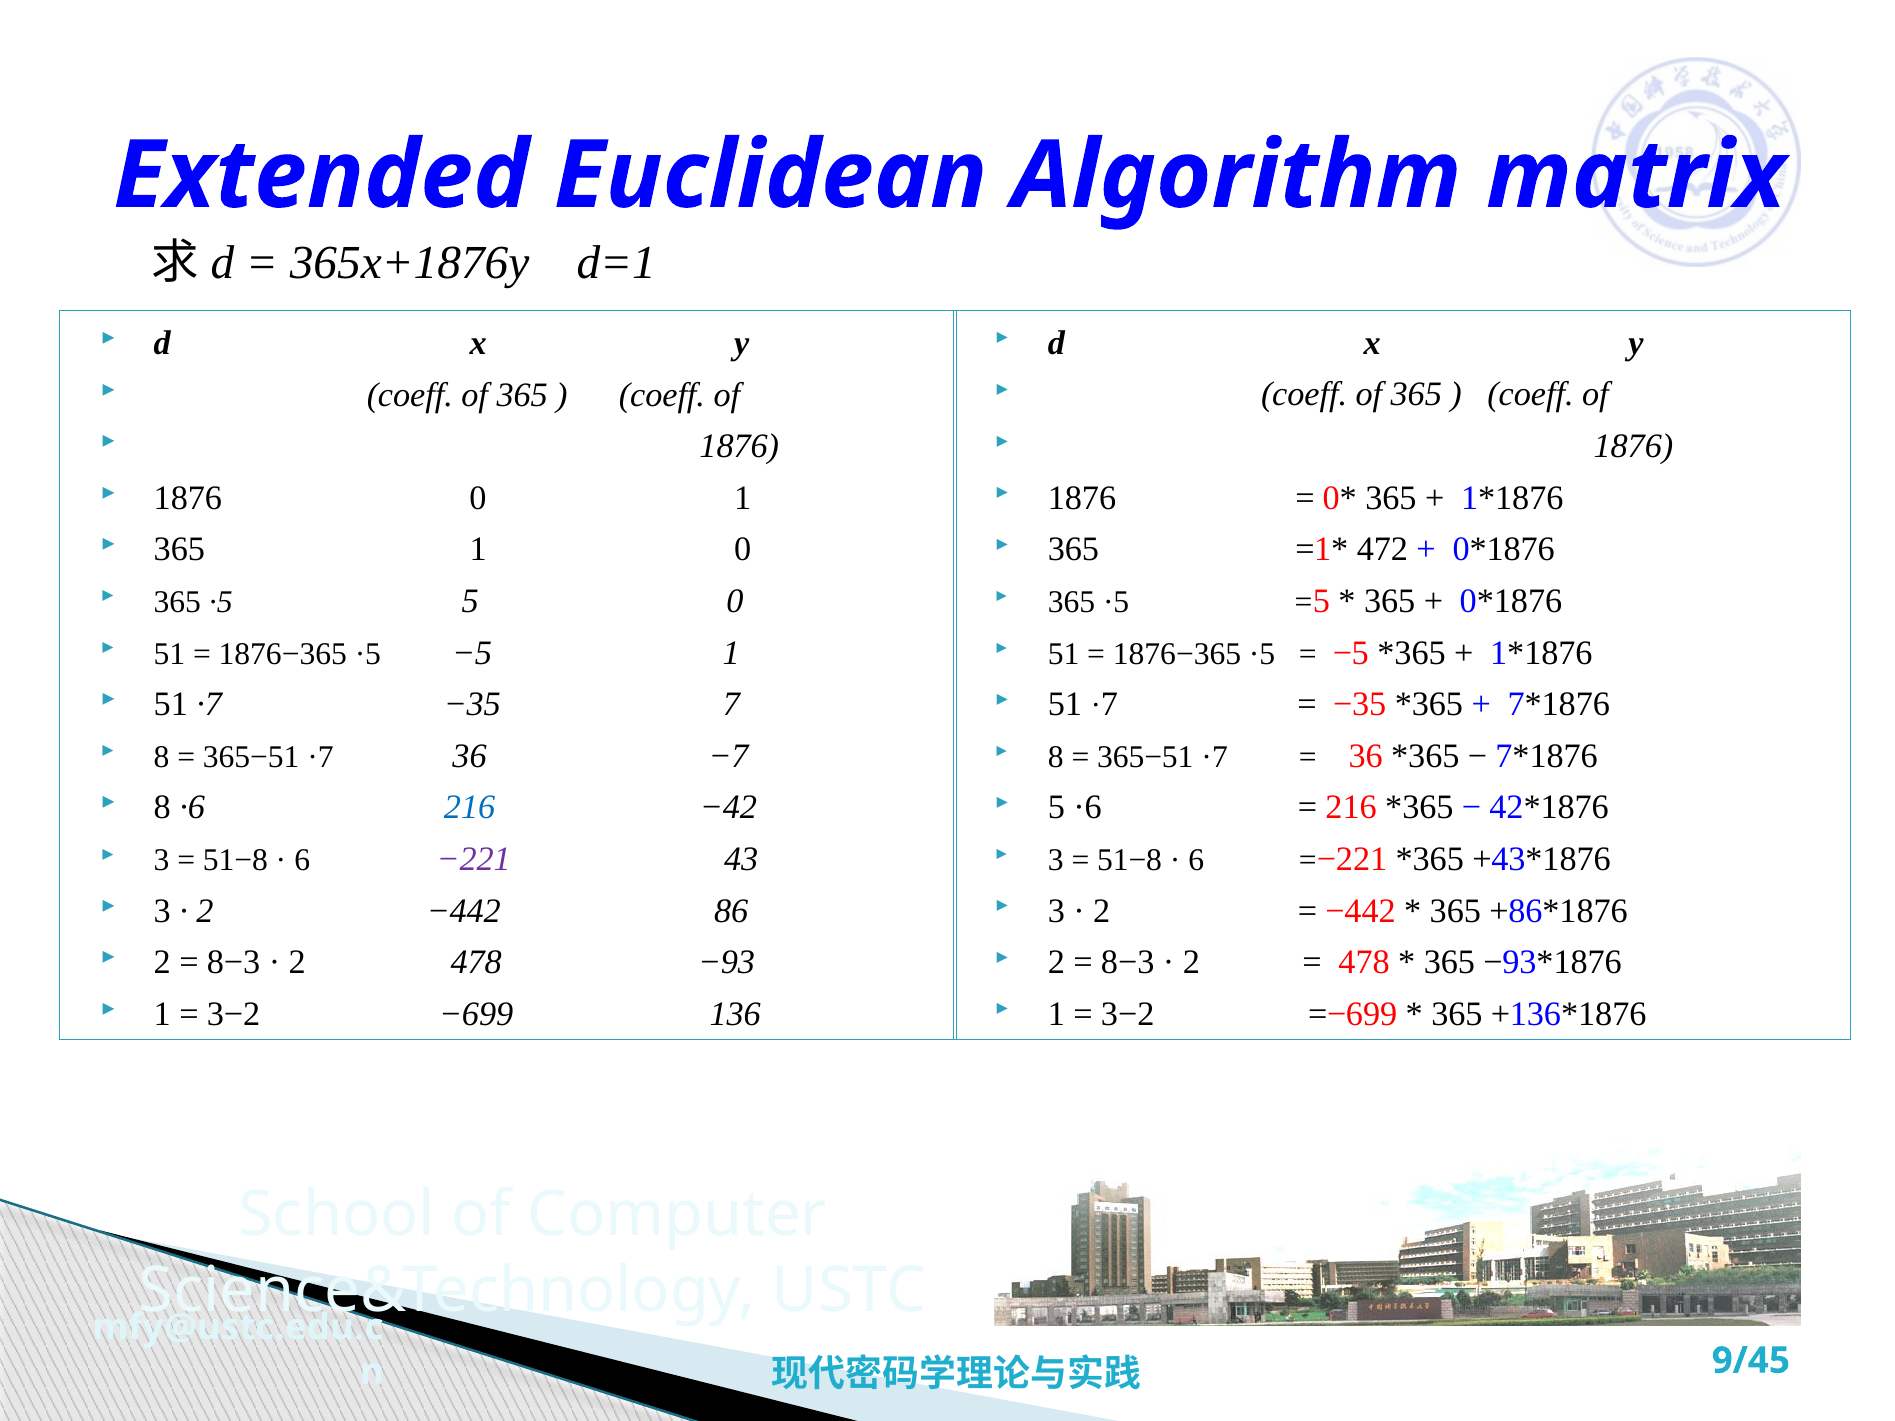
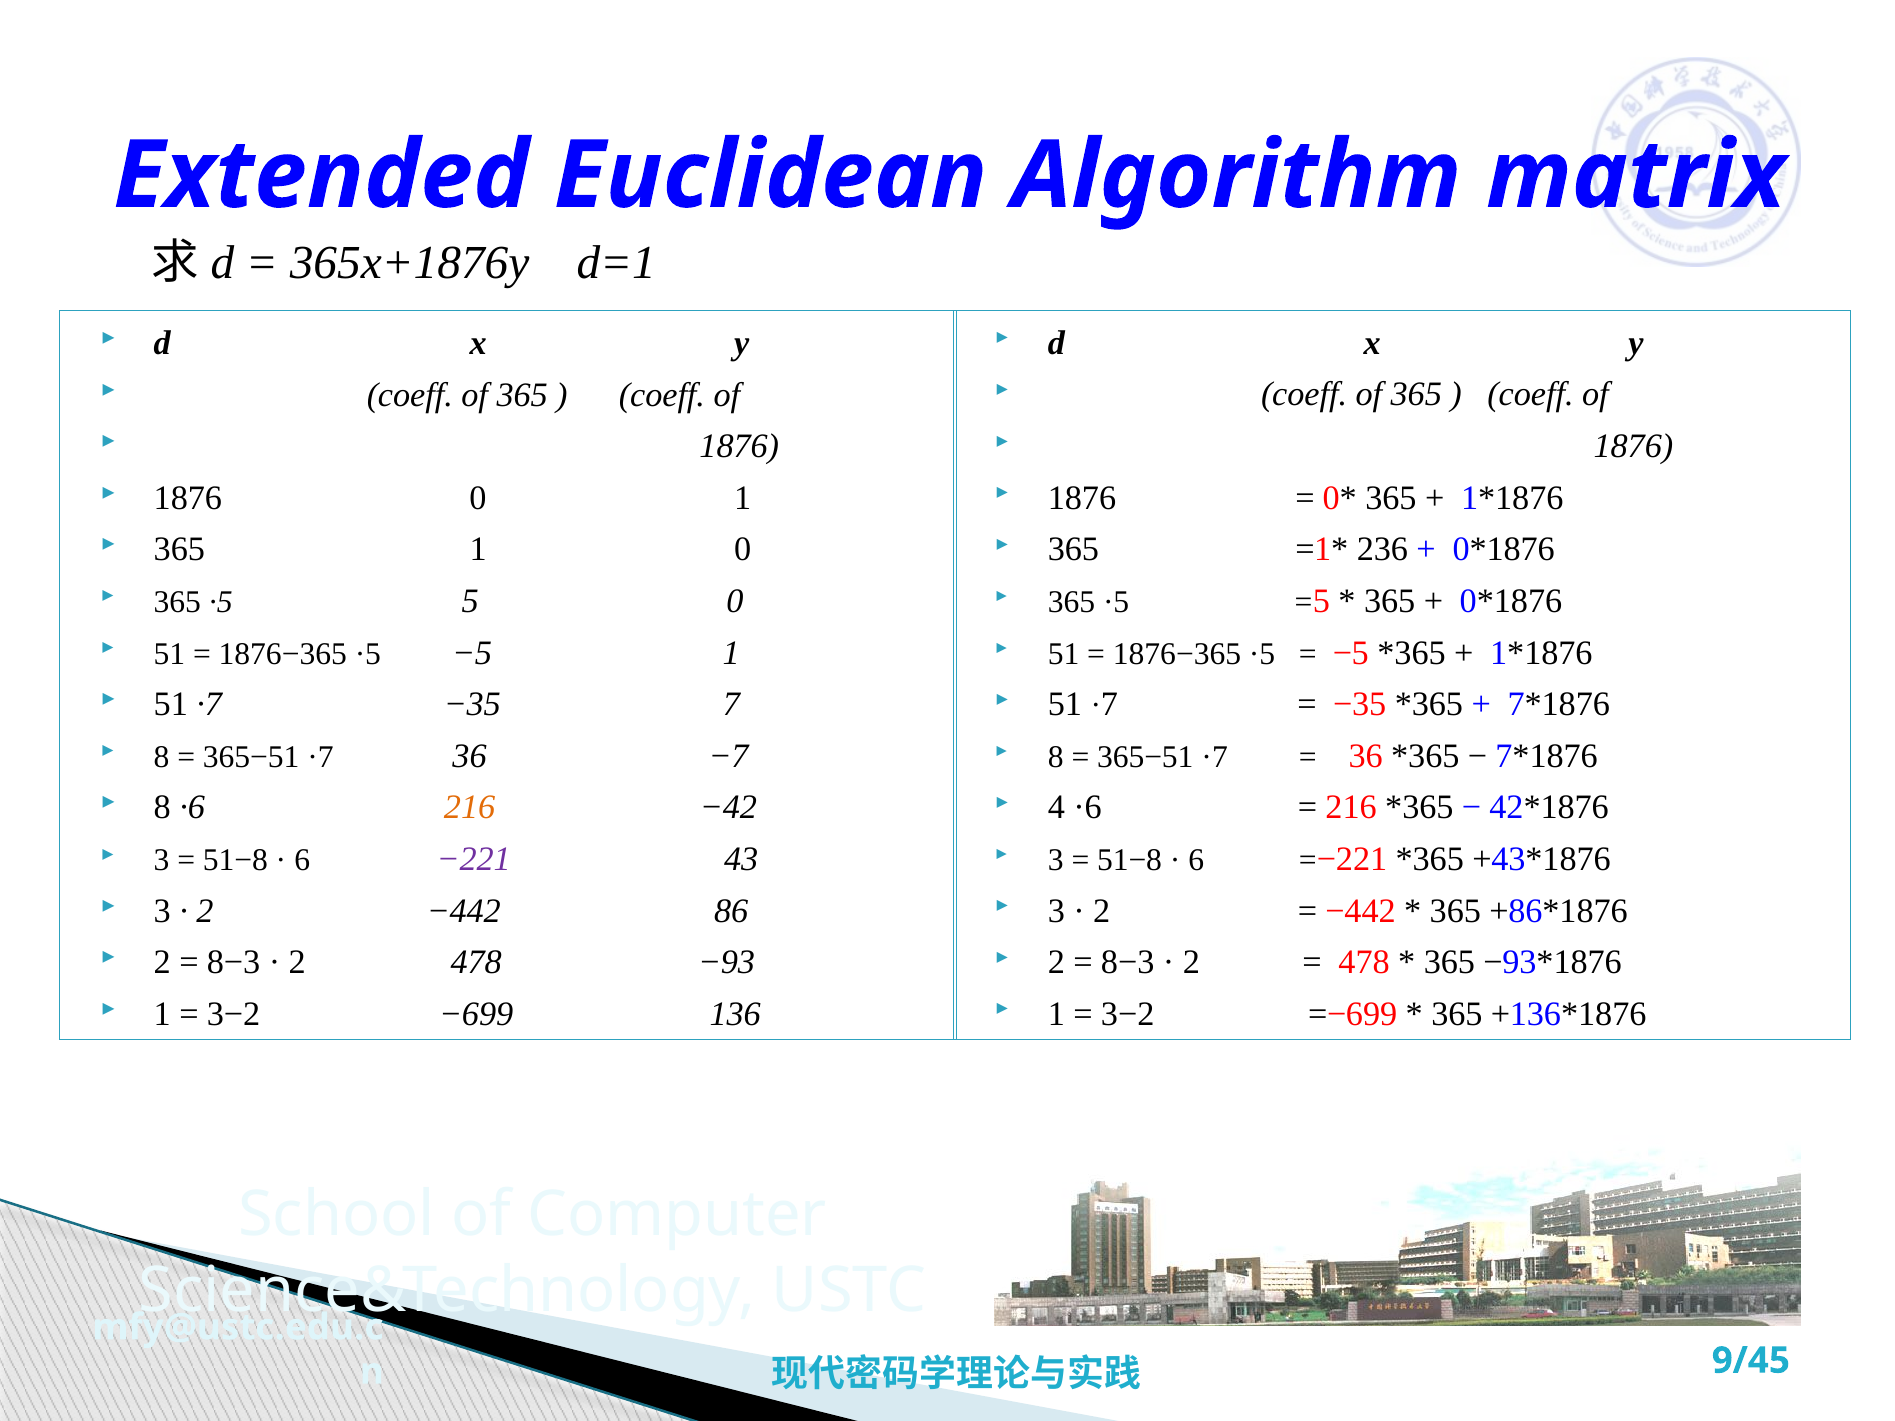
472: 472 -> 236
216 at (470, 808) colour: blue -> orange
5 at (1056, 808): 5 -> 4
